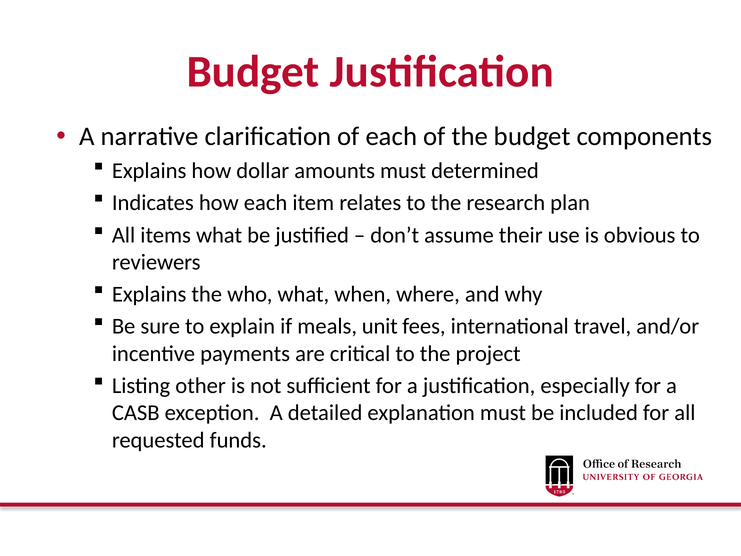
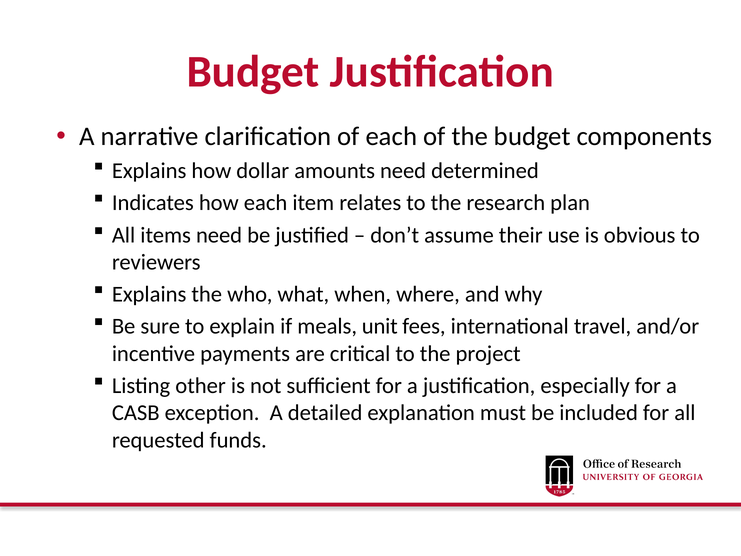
amounts must: must -> need
items what: what -> need
